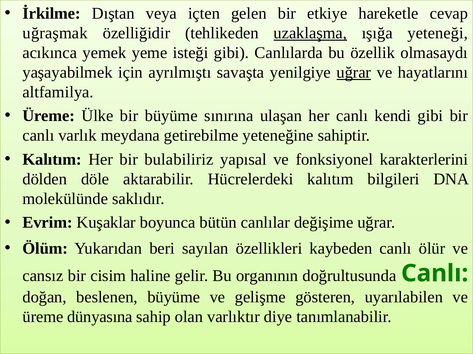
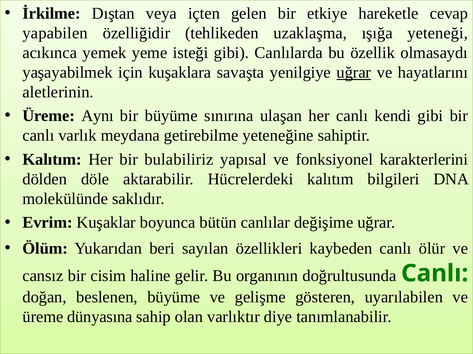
uğraşmak: uğraşmak -> yapabilen
uzaklaşma underline: present -> none
ayrılmıştı: ayrılmıştı -> kuşaklara
altfamilya: altfamilya -> aletlerinin
Ülke: Ülke -> Aynı
